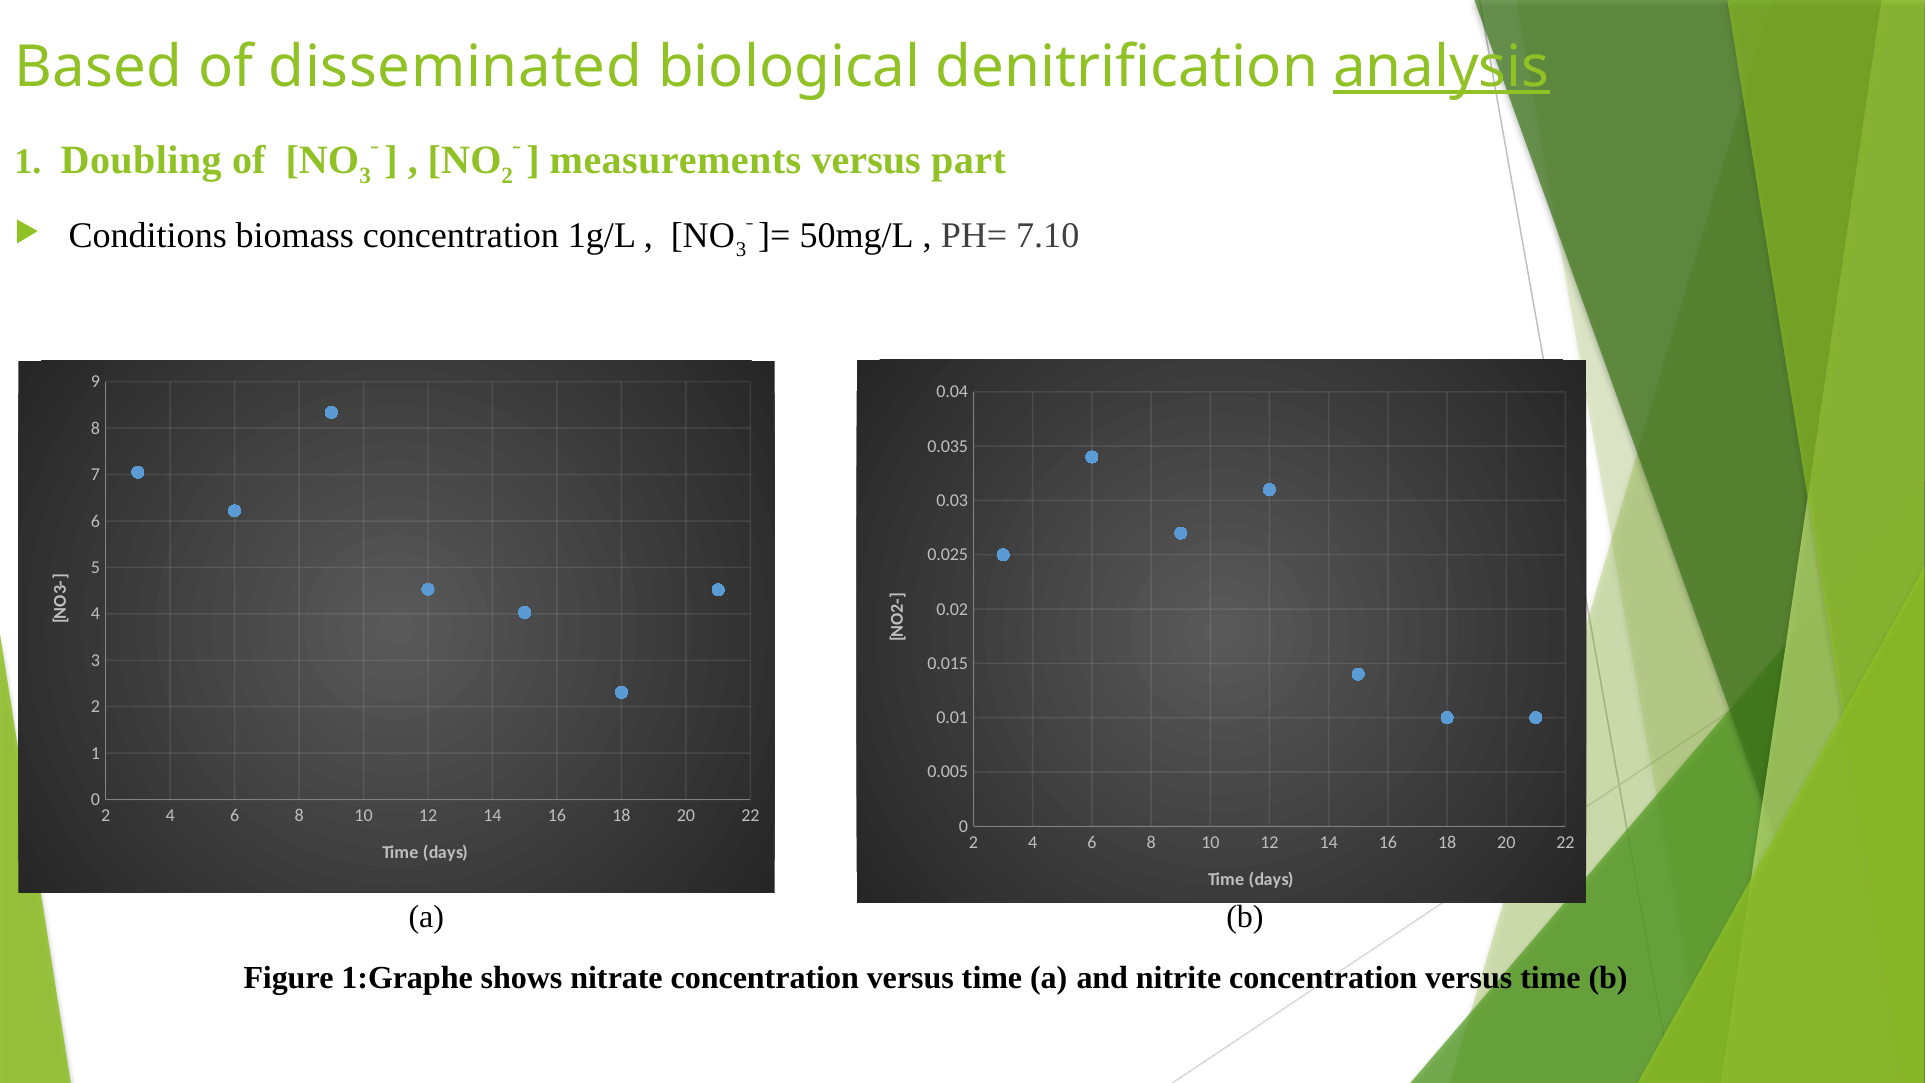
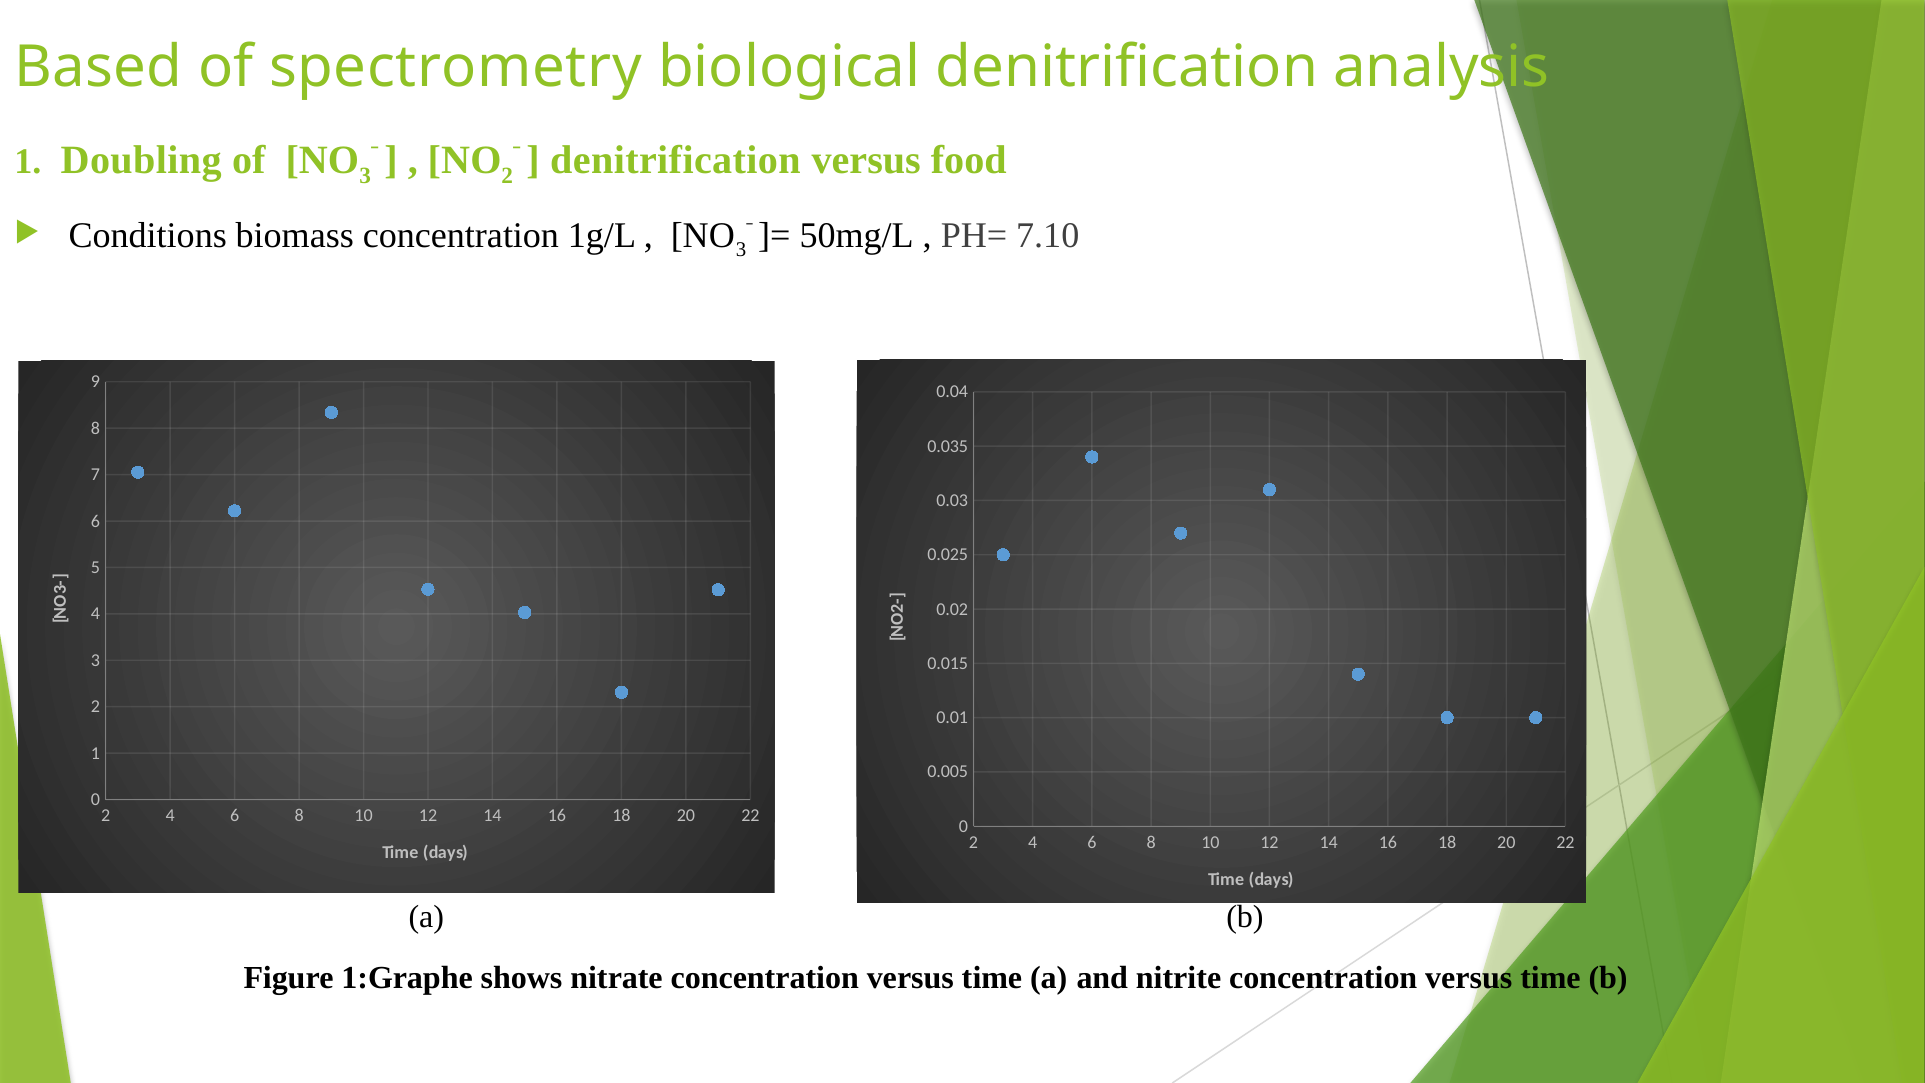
disseminated: disseminated -> spectrometry
analysis underline: present -> none
measurements at (675, 160): measurements -> denitrification
part: part -> food
